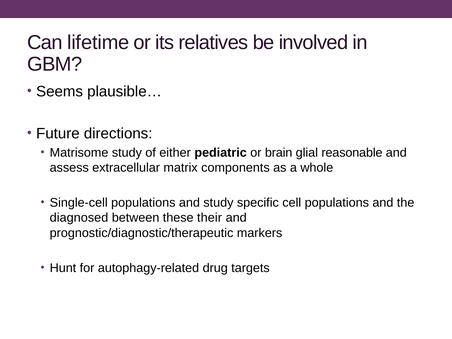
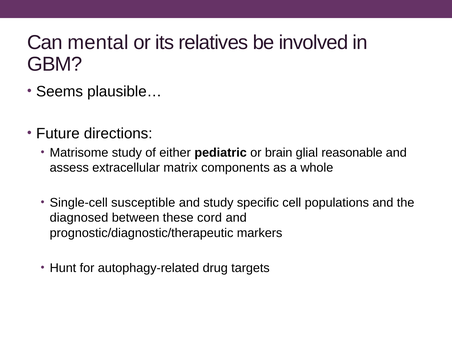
lifetime: lifetime -> mental
Single-cell populations: populations -> susceptible
their: their -> cord
